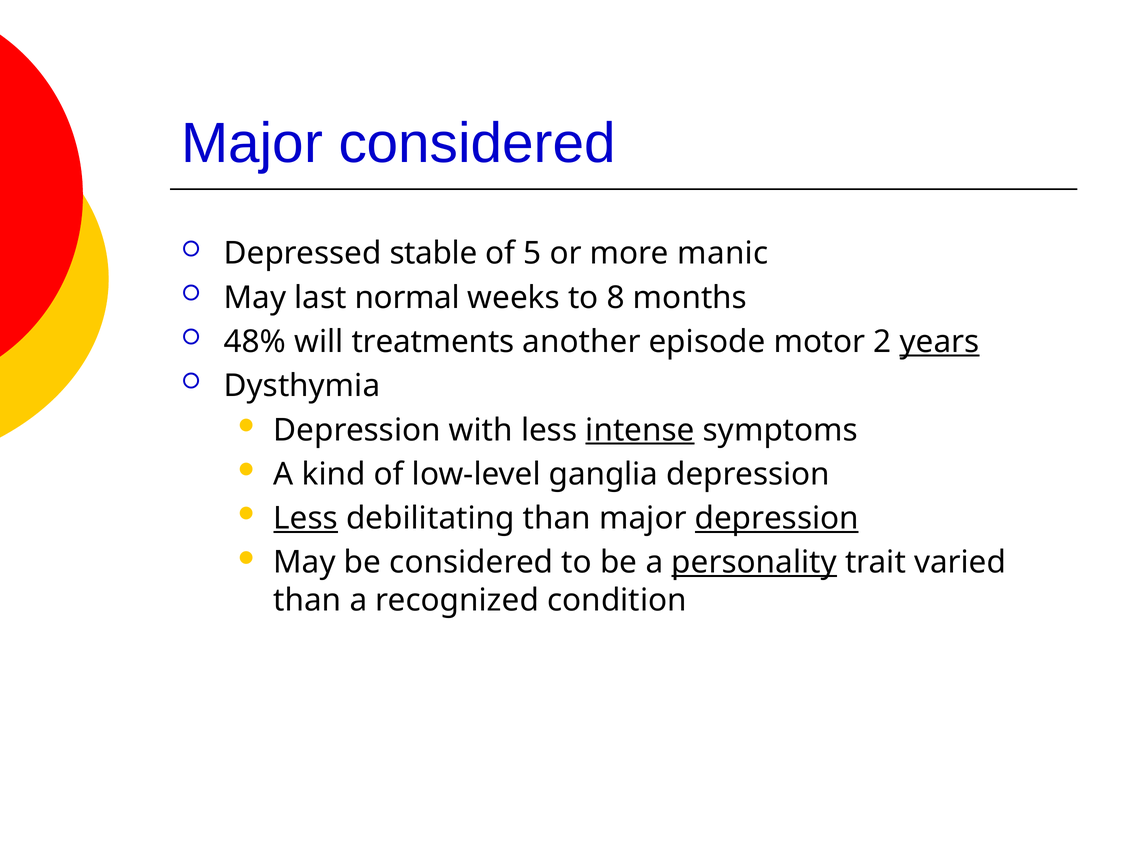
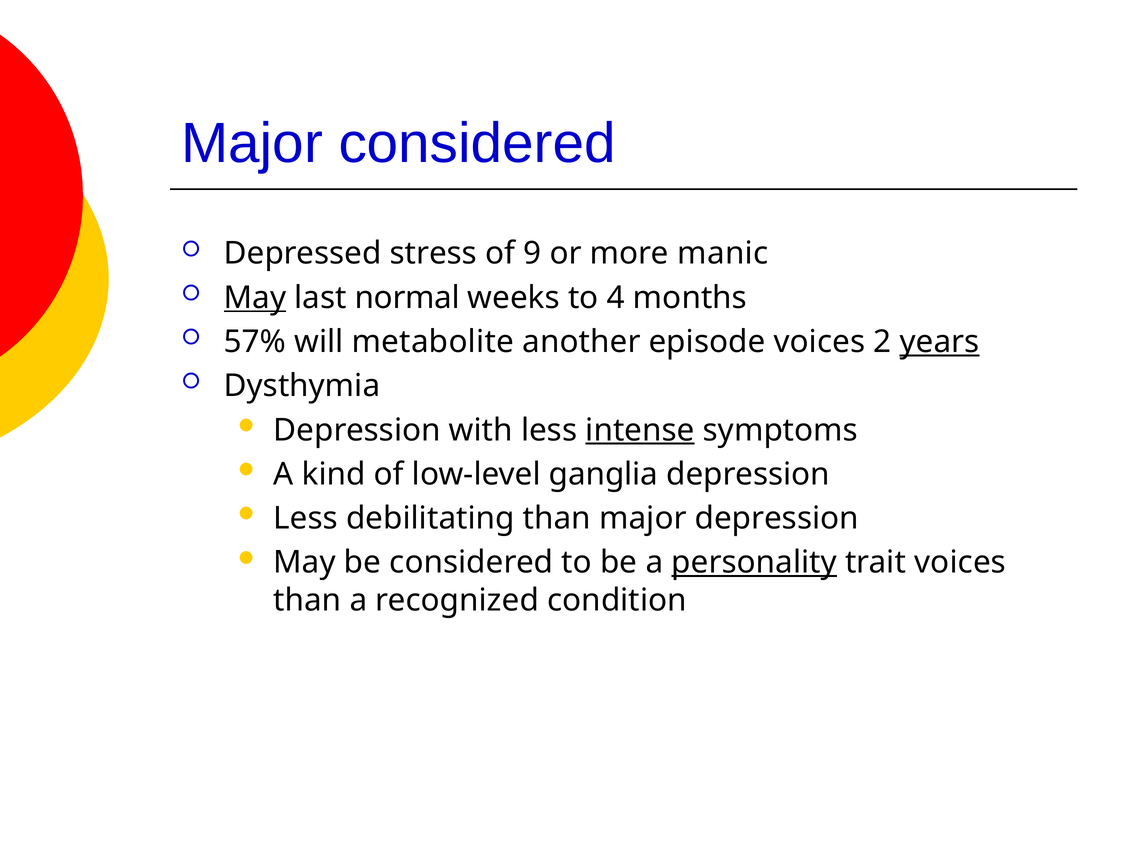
stable: stable -> stress
5: 5 -> 9
May at (255, 298) underline: none -> present
8: 8 -> 4
48%: 48% -> 57%
treatments: treatments -> metabolite
episode motor: motor -> voices
Less at (306, 518) underline: present -> none
depression at (777, 518) underline: present -> none
trait varied: varied -> voices
